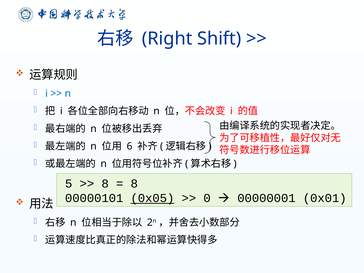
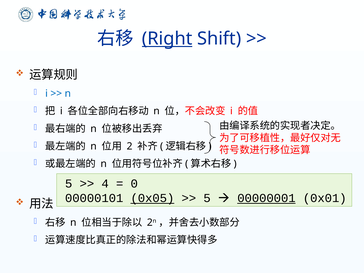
Right underline: none -> present
6: 6 -> 2
8 at (105, 184): 8 -> 4
8 at (134, 184): 8 -> 0
0 at (207, 198): 0 -> 5
00000001 underline: none -> present
